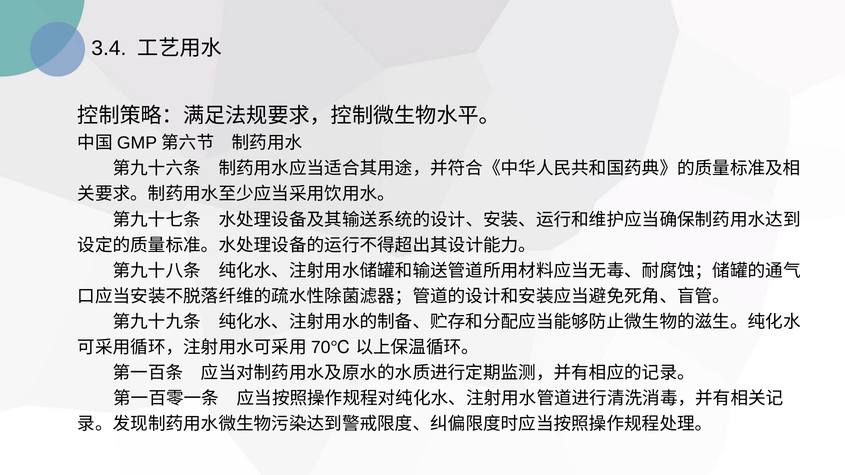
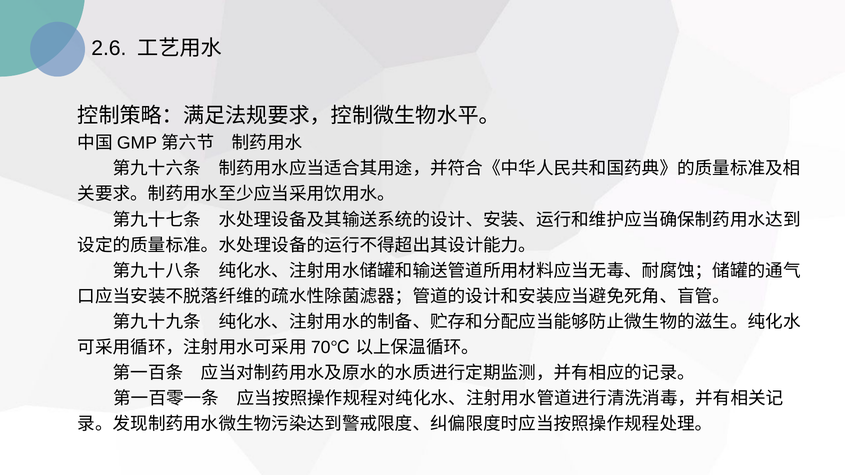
3.4: 3.4 -> 2.6
